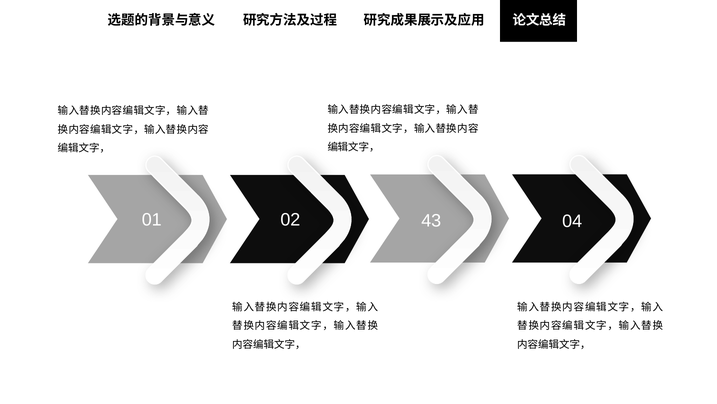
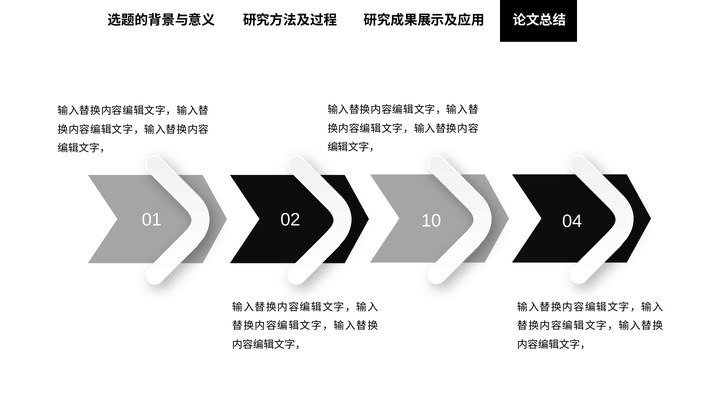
43: 43 -> 10
